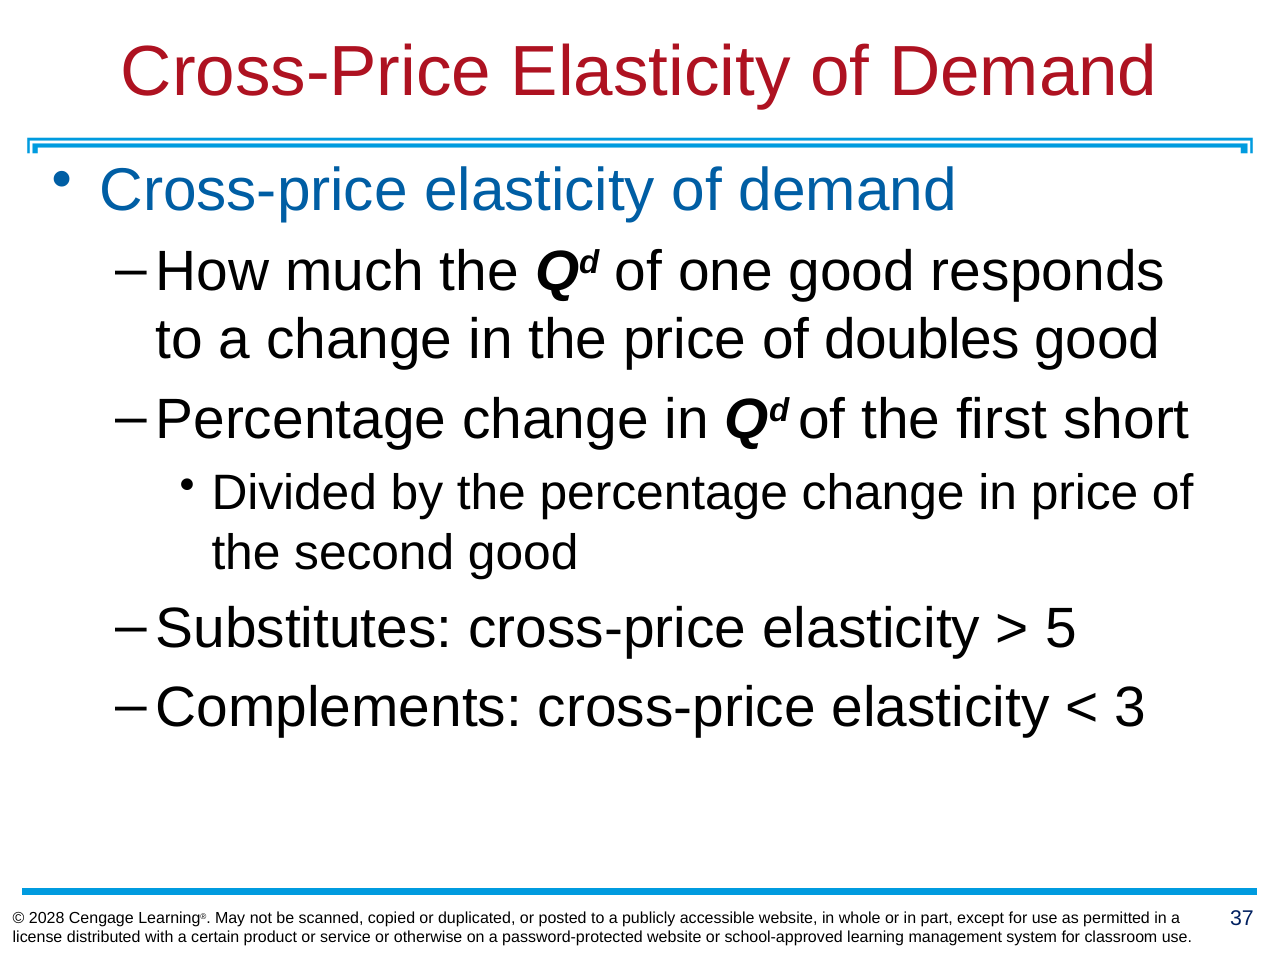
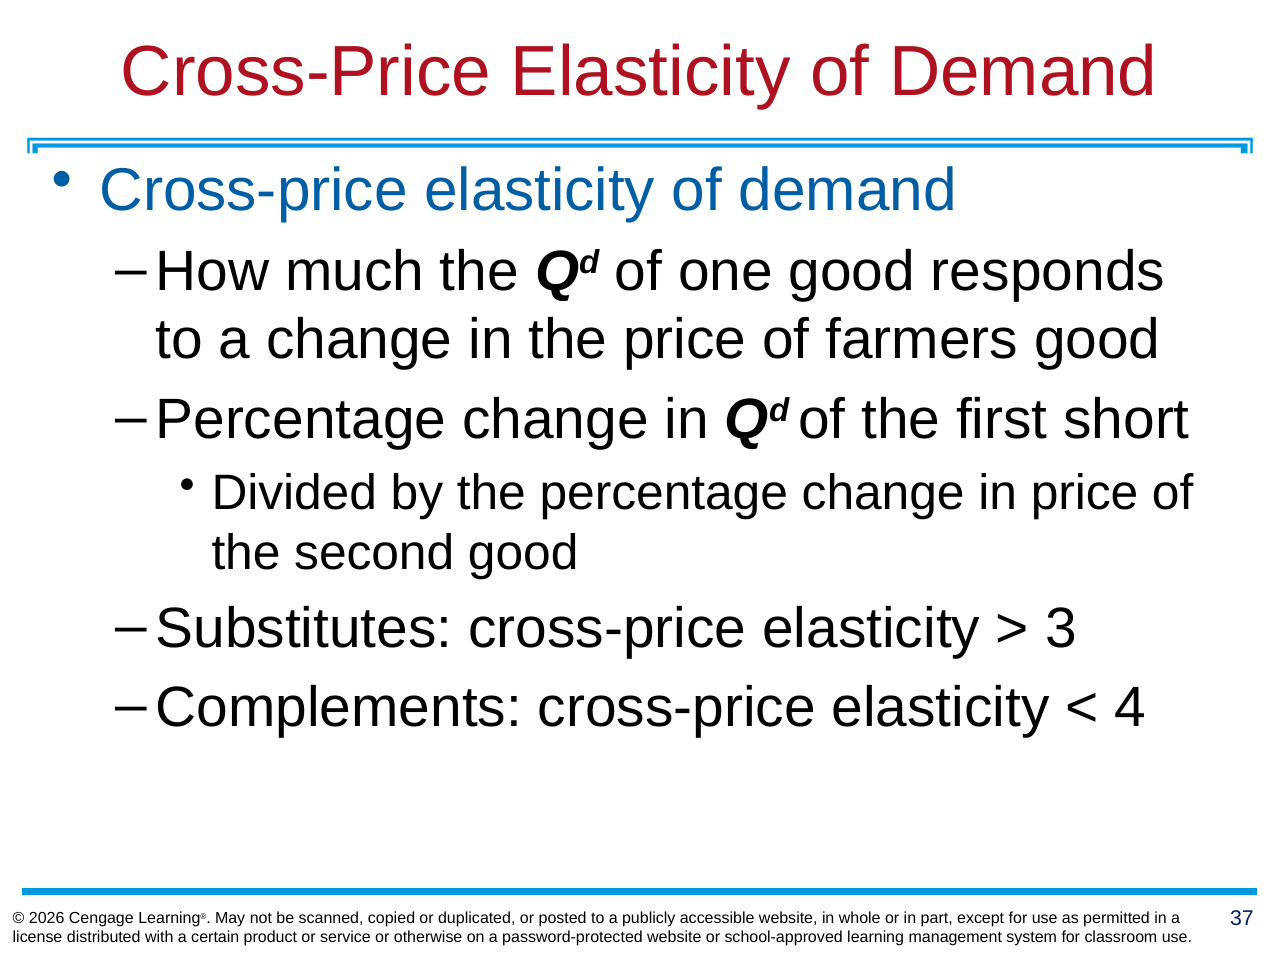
doubles: doubles -> farmers
5: 5 -> 3
3: 3 -> 4
2028: 2028 -> 2026
